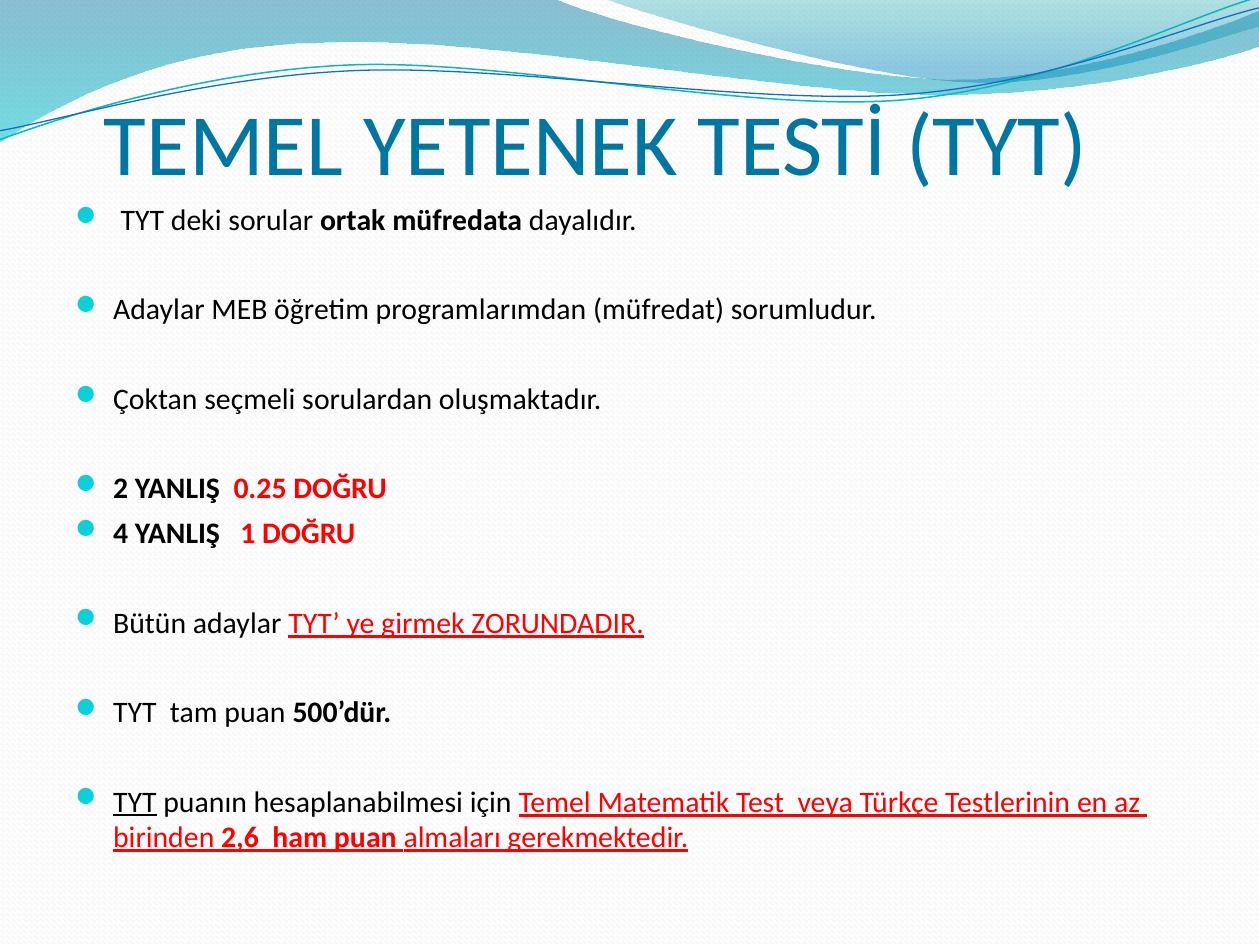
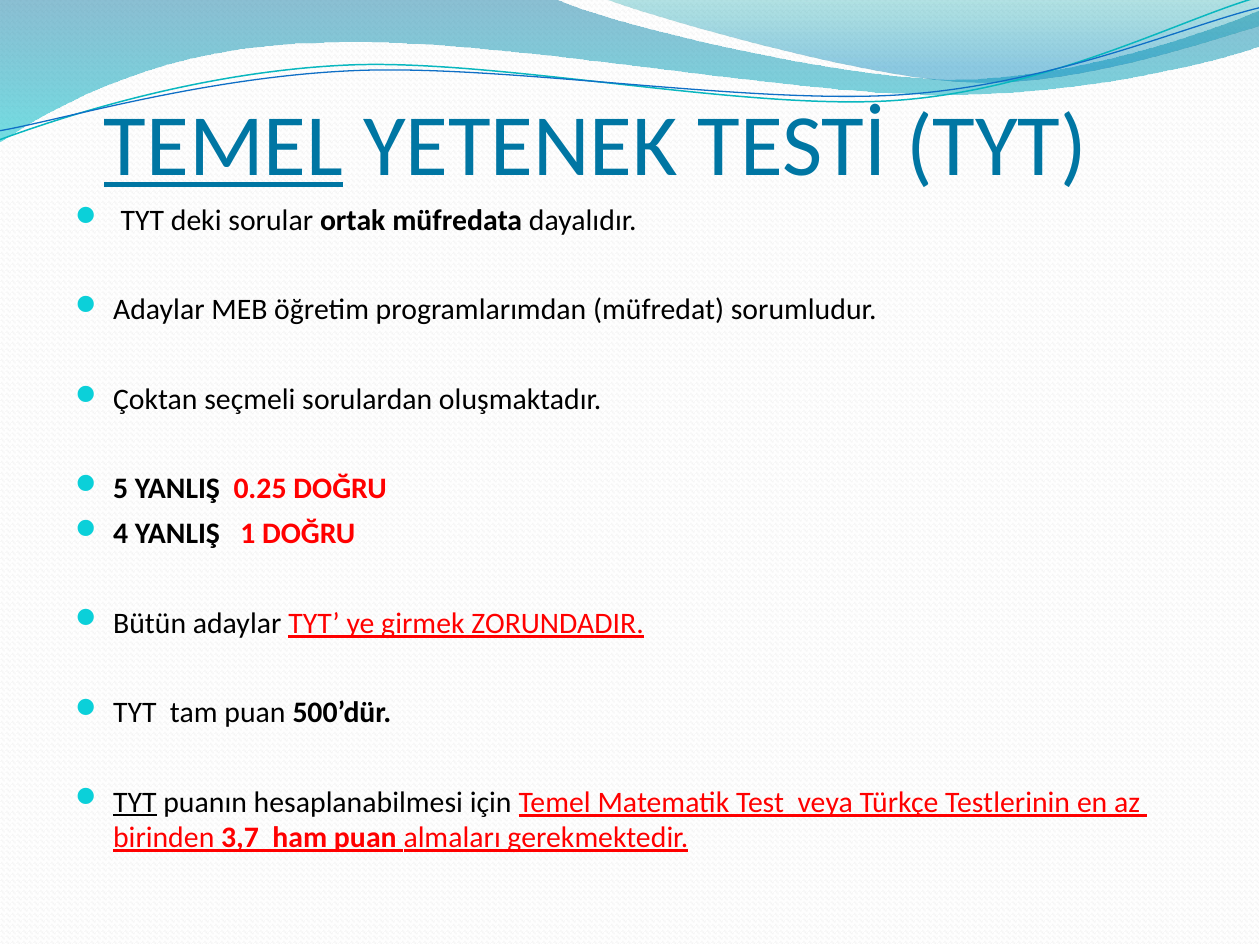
TEMEL at (224, 147) underline: none -> present
2: 2 -> 5
2,6: 2,6 -> 3,7
